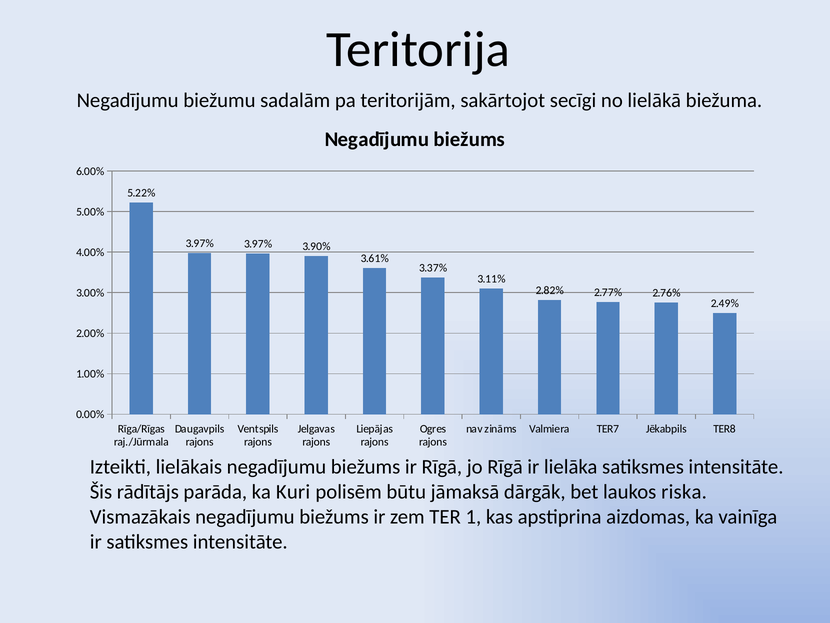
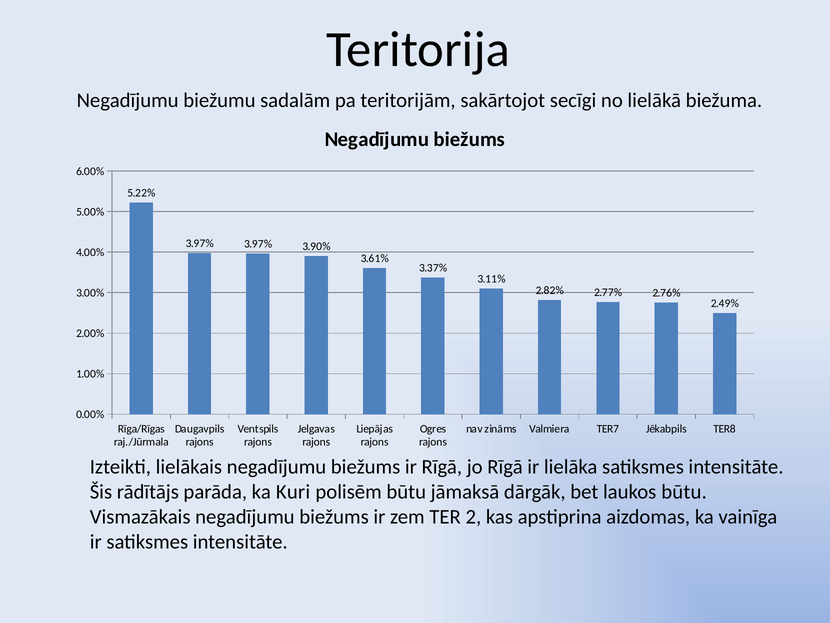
laukos riska: riska -> būtu
1: 1 -> 2
